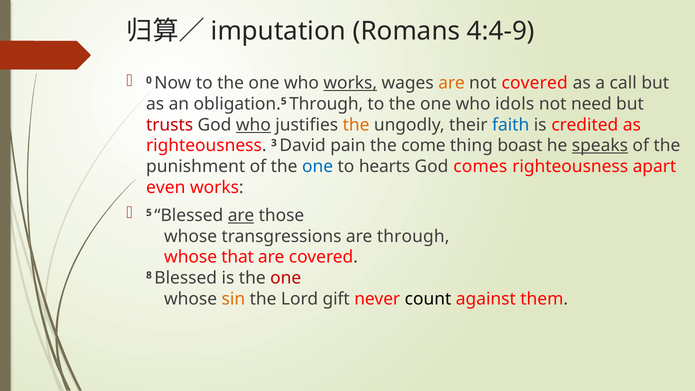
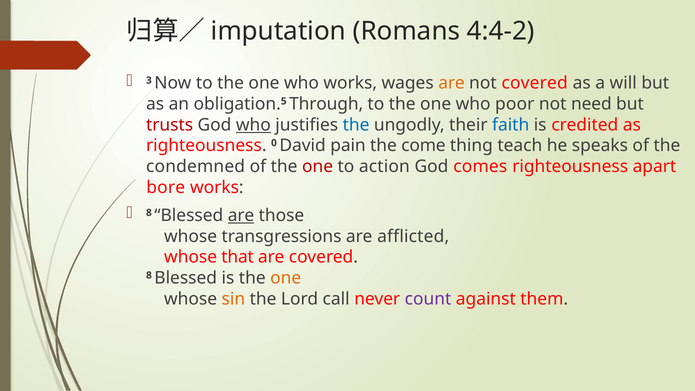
4:4-9: 4:4-9 -> 4:4-2
0: 0 -> 3
works at (350, 83) underline: present -> none
call: call -> will
idols: idols -> poor
the at (356, 125) colour: orange -> blue
3: 3 -> 0
boast: boast -> teach
speaks underline: present -> none
punishment: punishment -> condemned
one at (318, 167) colour: blue -> red
hearts: hearts -> action
even: even -> bore
5 at (149, 213): 5 -> 8
are through: through -> afflicted
one at (286, 278) colour: red -> orange
gift: gift -> call
count colour: black -> purple
